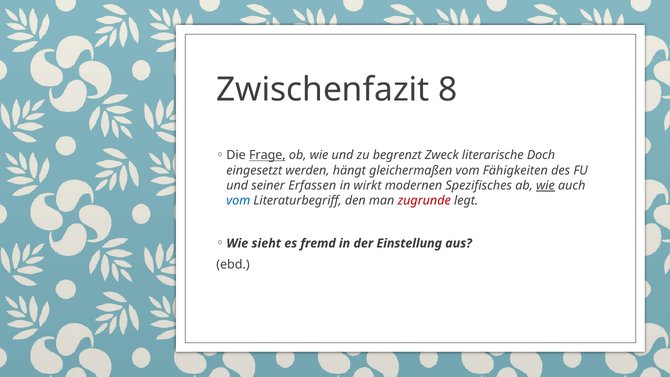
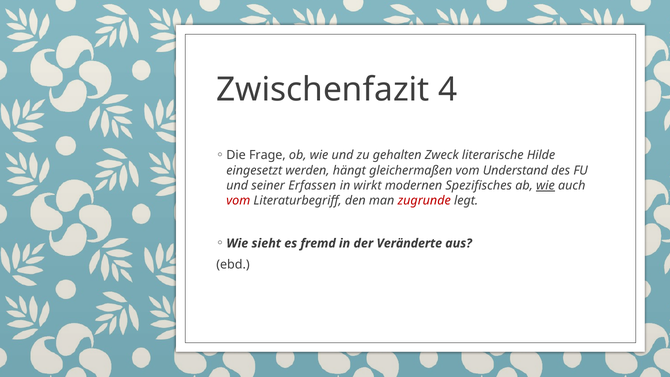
8: 8 -> 4
Frage underline: present -> none
begrenzt: begrenzt -> gehalten
Doch: Doch -> Hilde
Fähigkeiten: Fähigkeiten -> Understand
vom at (238, 201) colour: blue -> red
Einstellung: Einstellung -> Veränderte
